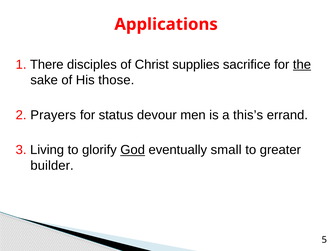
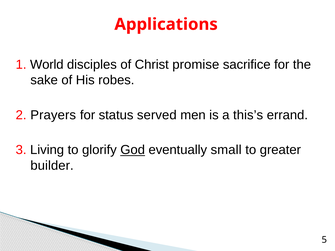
There: There -> World
supplies: supplies -> promise
the underline: present -> none
those: those -> robes
devour: devour -> served
